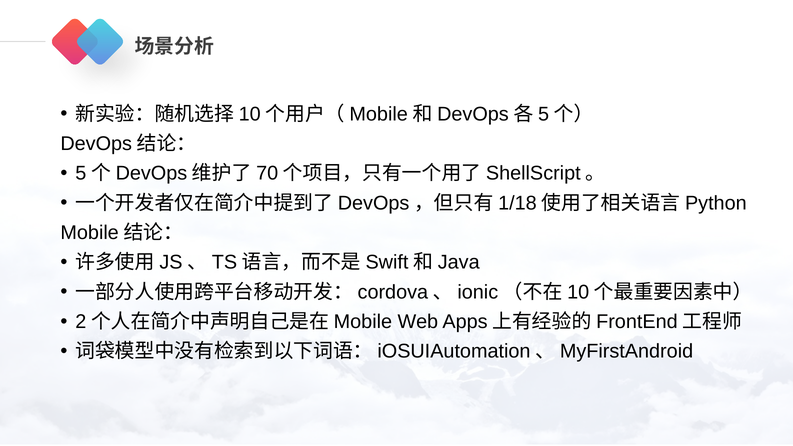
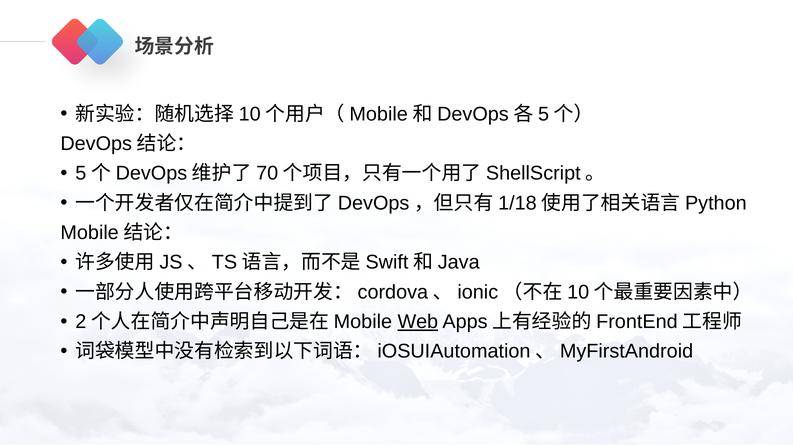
Web underline: none -> present
